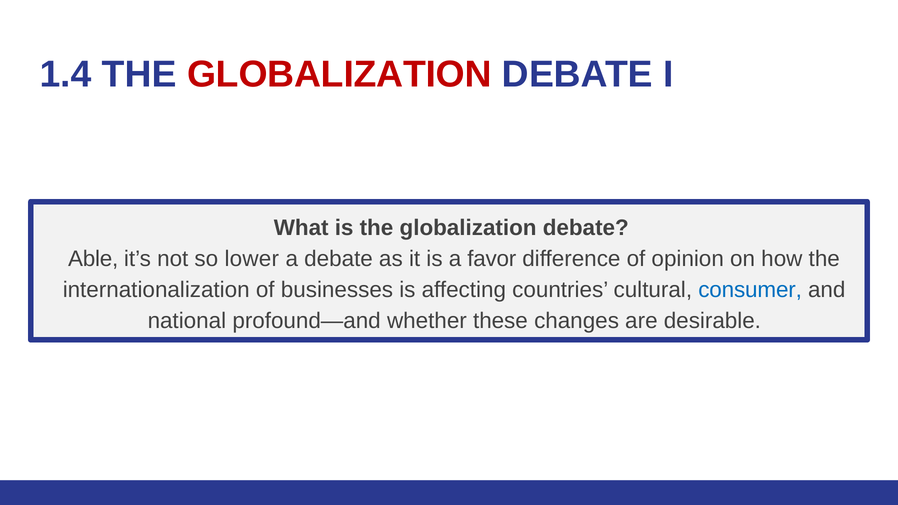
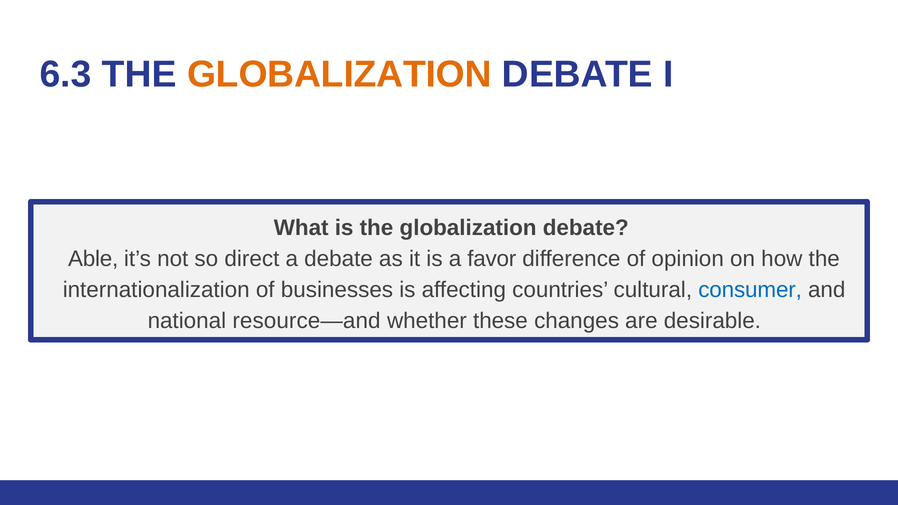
1.4: 1.4 -> 6.3
GLOBALIZATION at (339, 74) colour: red -> orange
lower: lower -> direct
profound—and: profound—and -> resource—and
